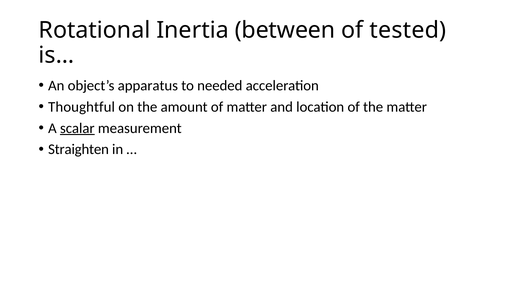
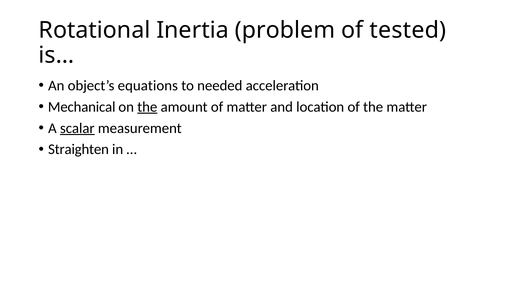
between: between -> problem
apparatus: apparatus -> equations
Thoughtful: Thoughtful -> Mechanical
the at (147, 107) underline: none -> present
